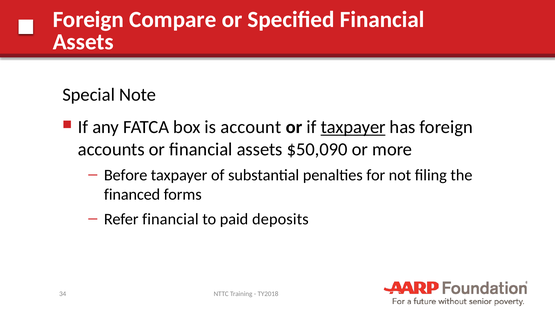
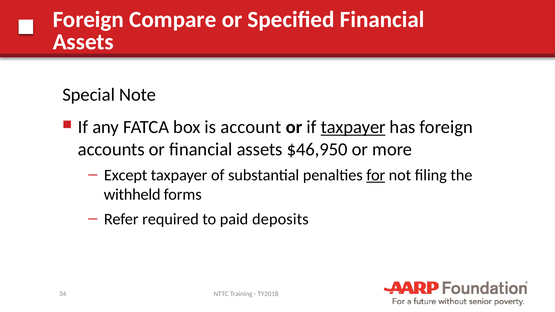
$50,090: $50,090 -> $46,950
Before: Before -> Except
for underline: none -> present
financed: financed -> withheld
Refer financial: financial -> required
